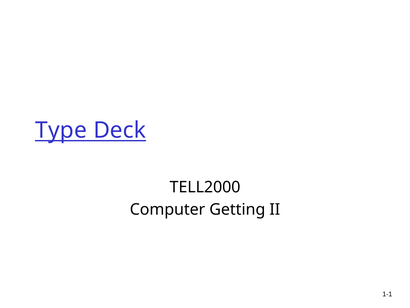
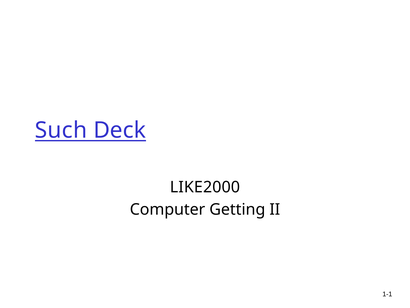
Type: Type -> Such
TELL2000: TELL2000 -> LIKE2000
